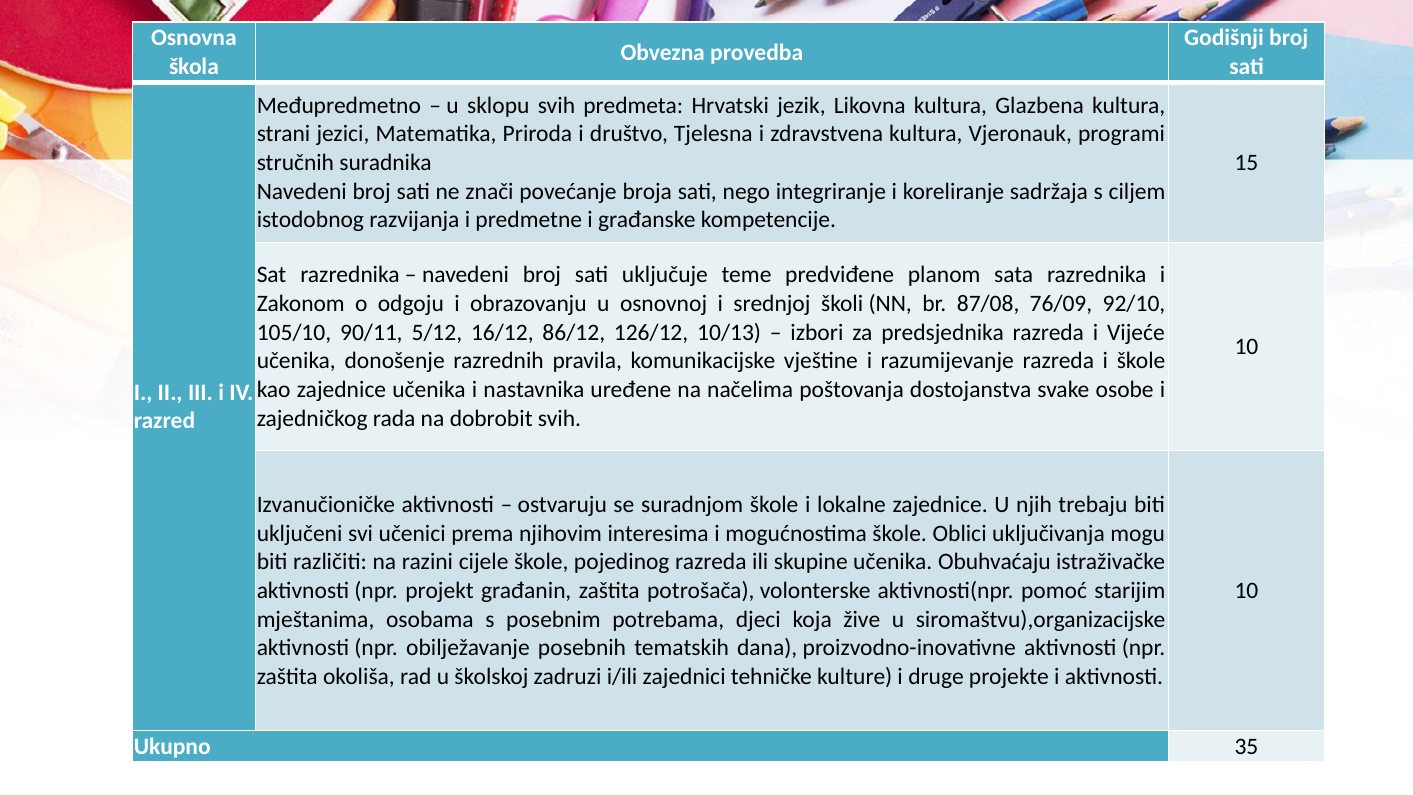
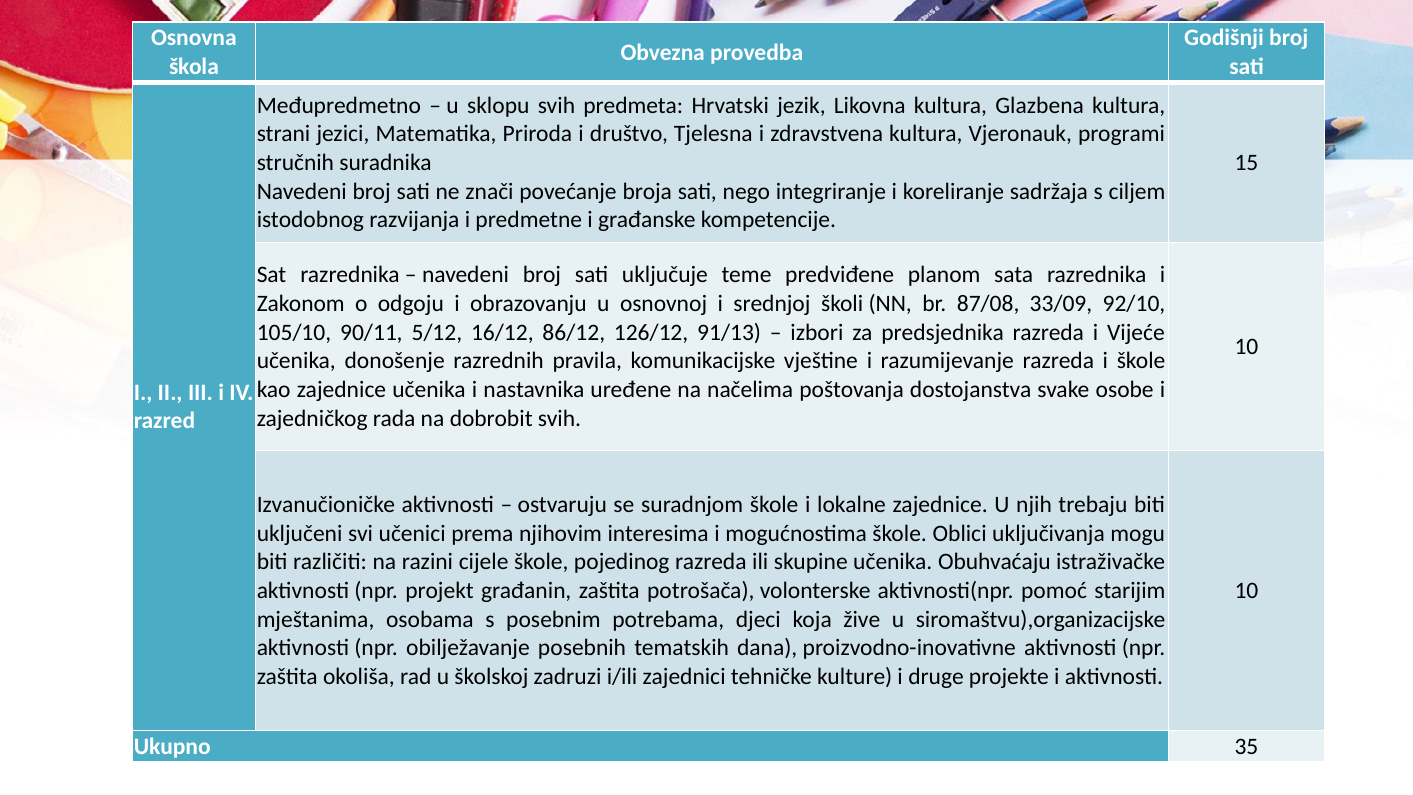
76/09: 76/09 -> 33/09
10/13: 10/13 -> 91/13
